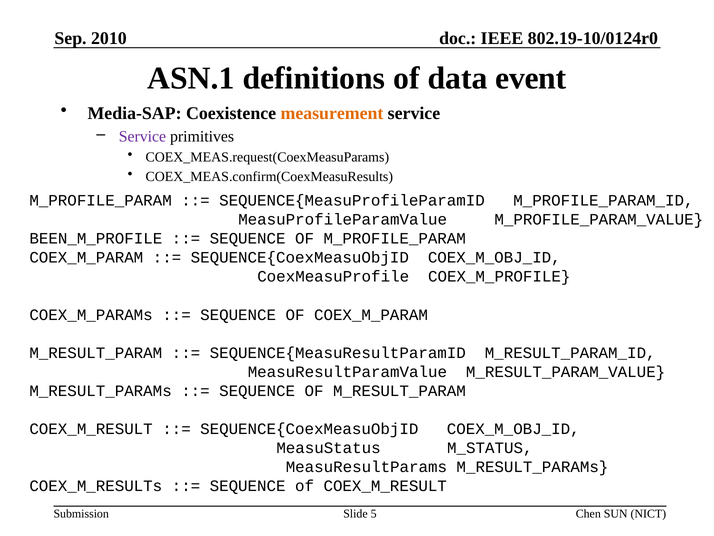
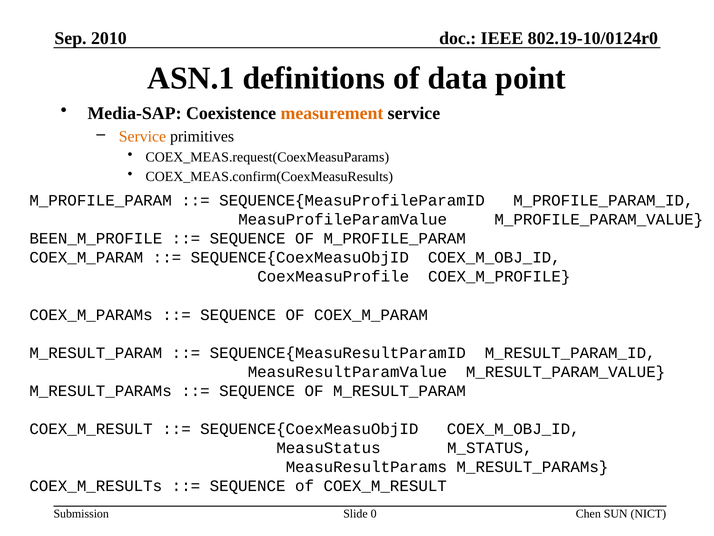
event: event -> point
Service at (142, 137) colour: purple -> orange
5: 5 -> 0
